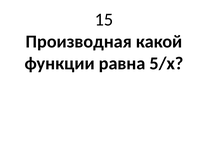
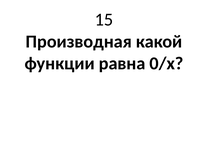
5/х: 5/х -> 0/х
